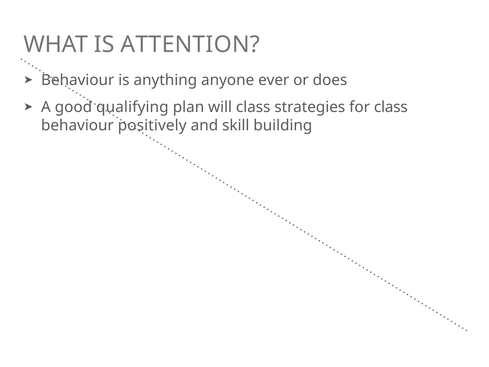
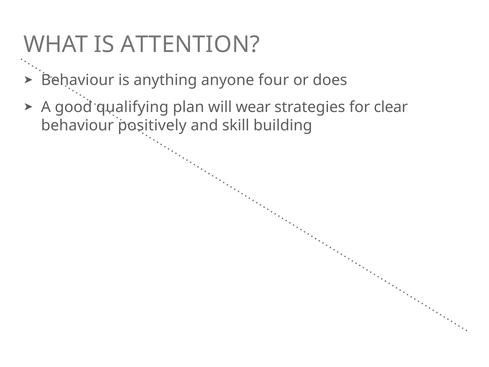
ever: ever -> four
will class: class -> wear
for class: class -> clear
